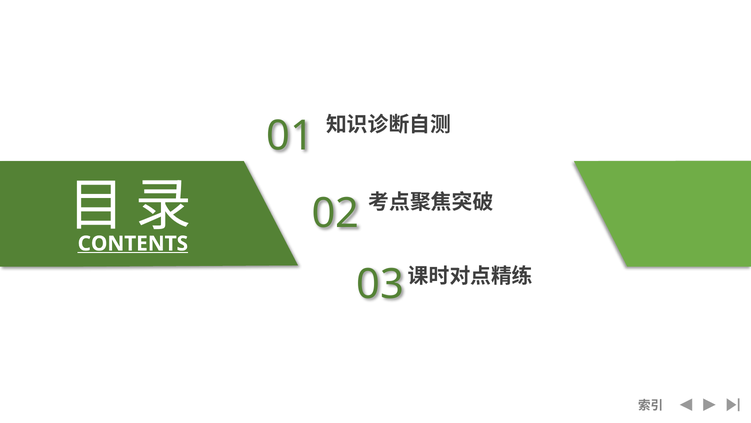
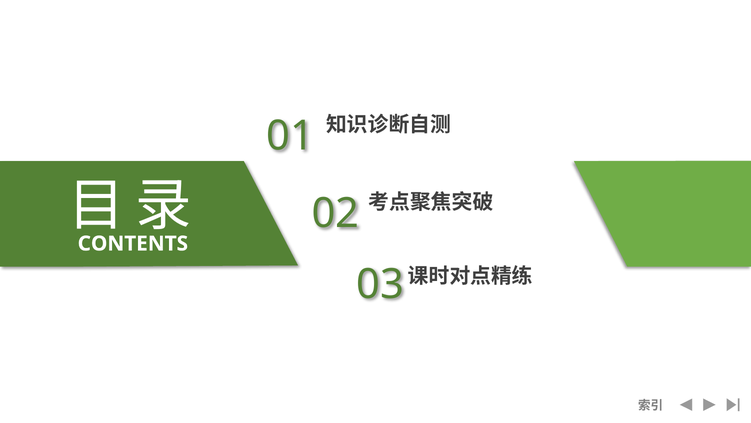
CONTENTS underline: present -> none
